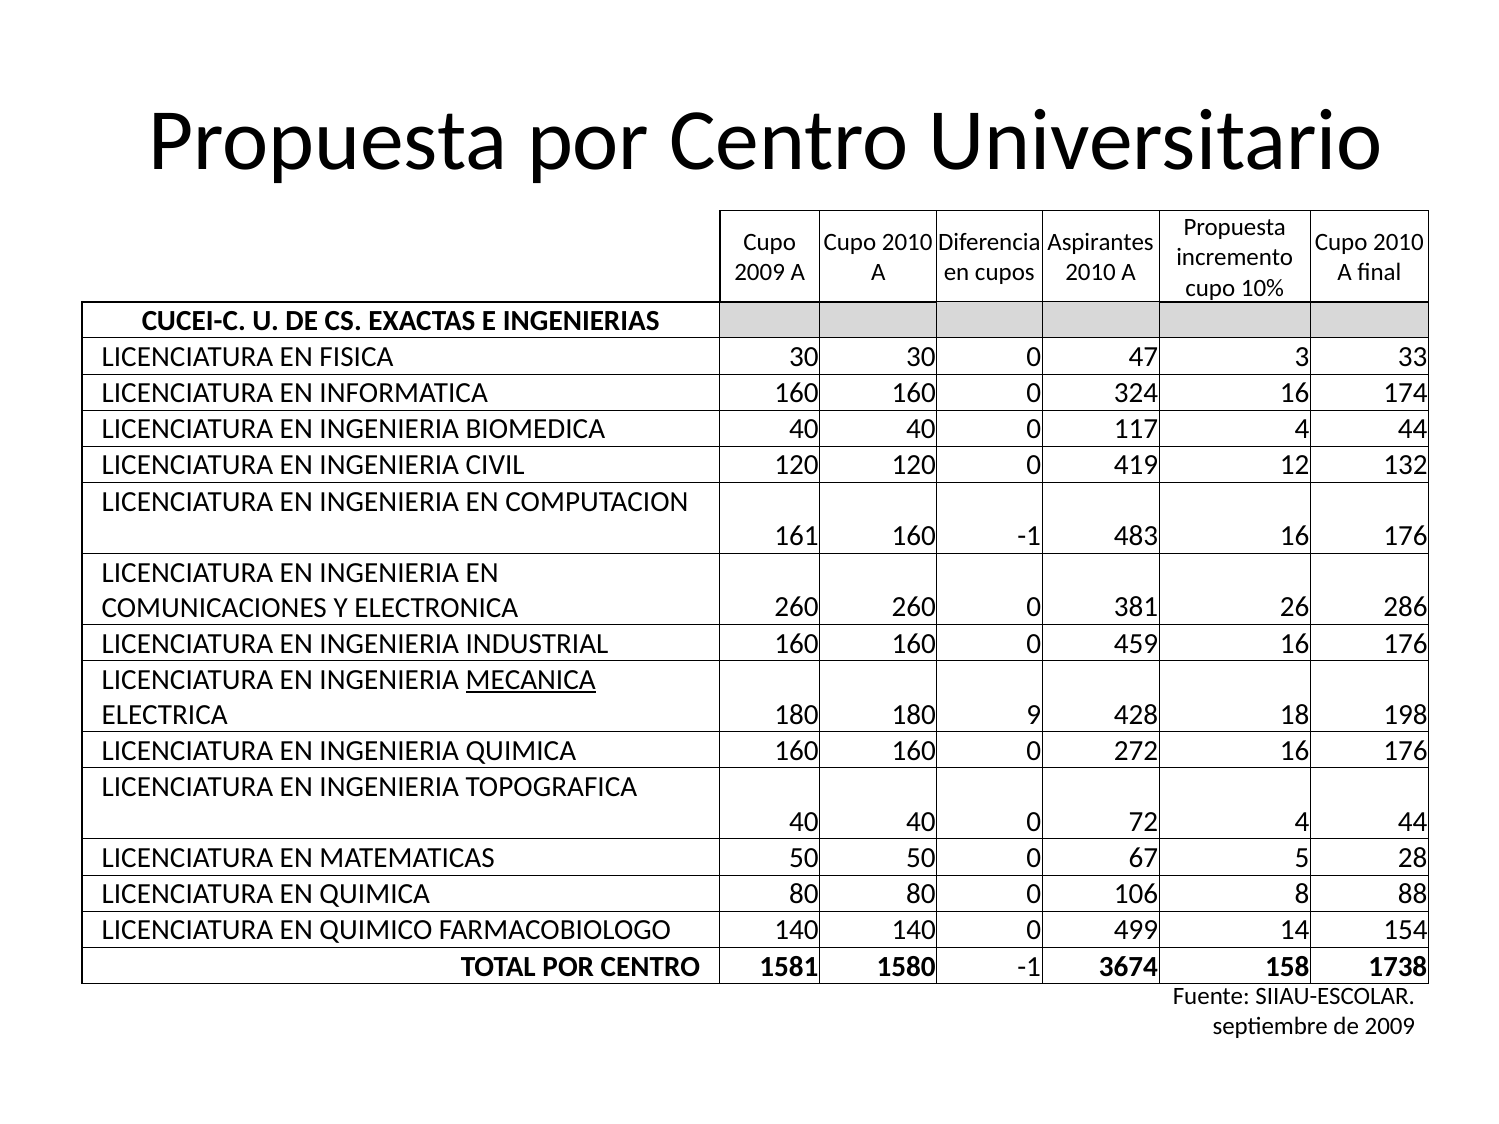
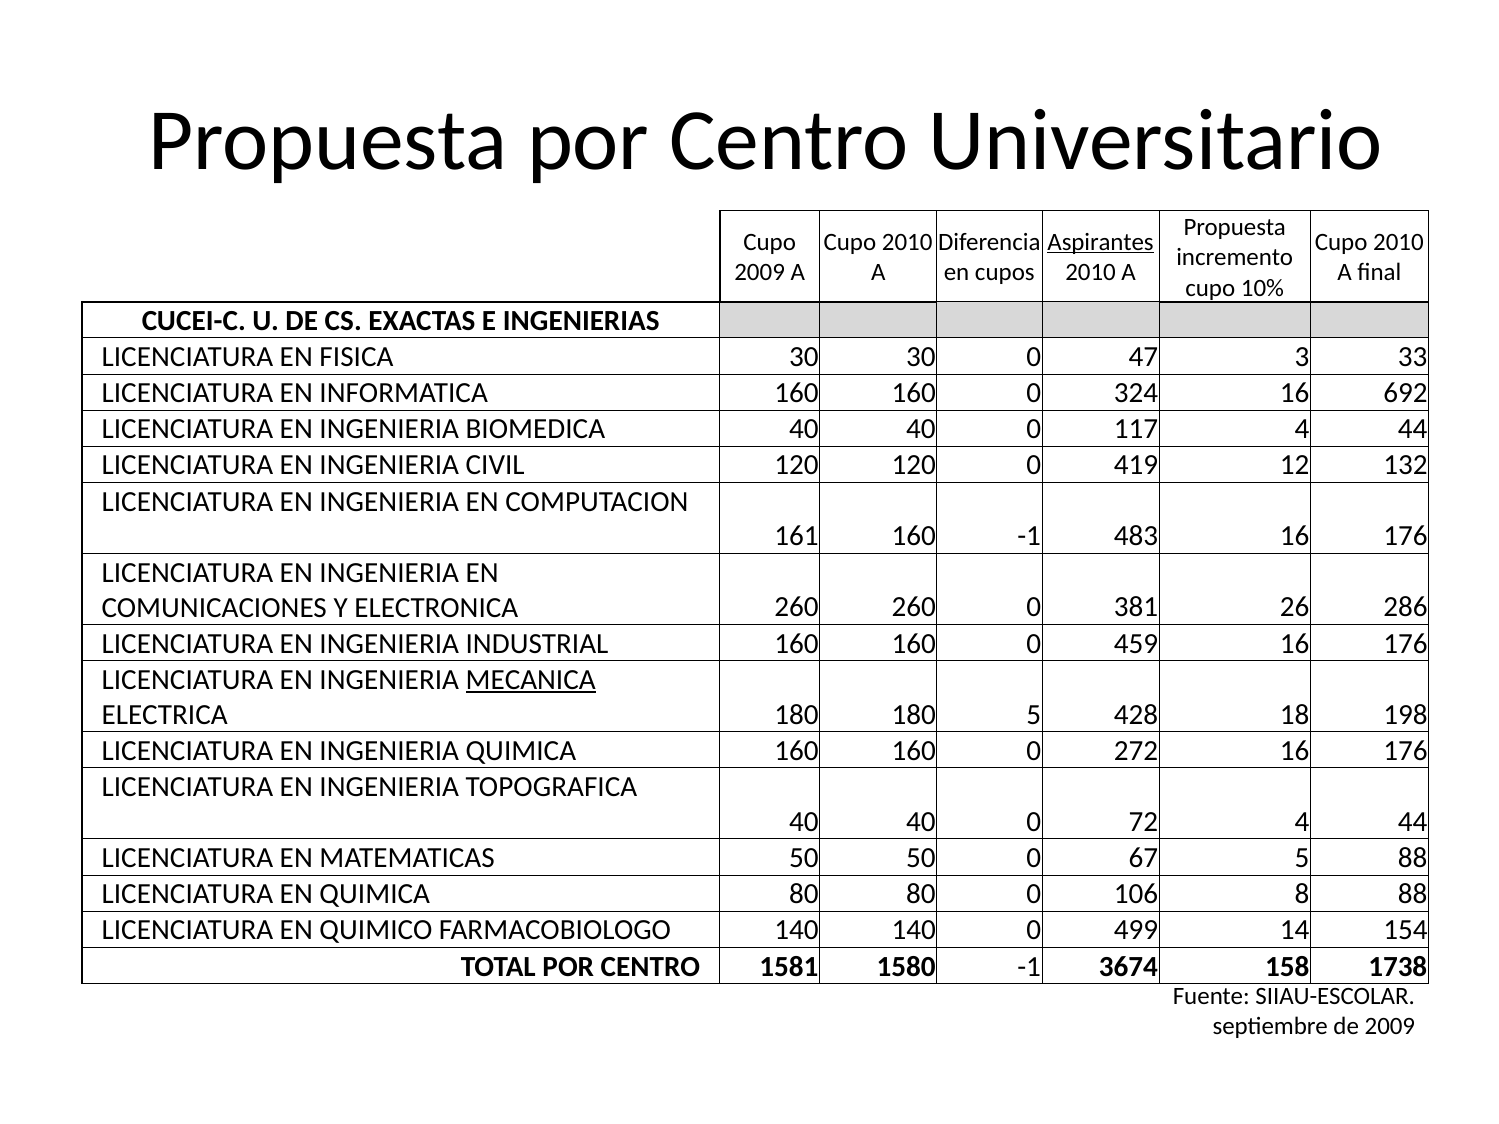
Aspirantes underline: none -> present
174: 174 -> 692
180 9: 9 -> 5
5 28: 28 -> 88
